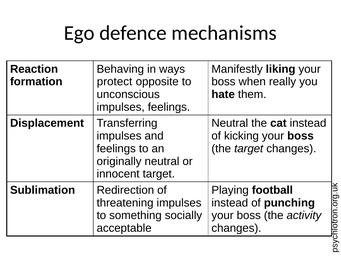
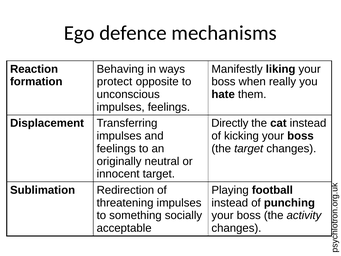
Neutral at (230, 123): Neutral -> Directly
